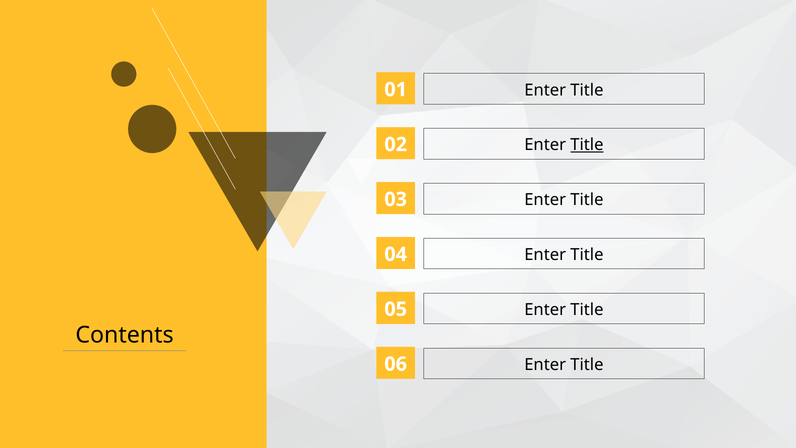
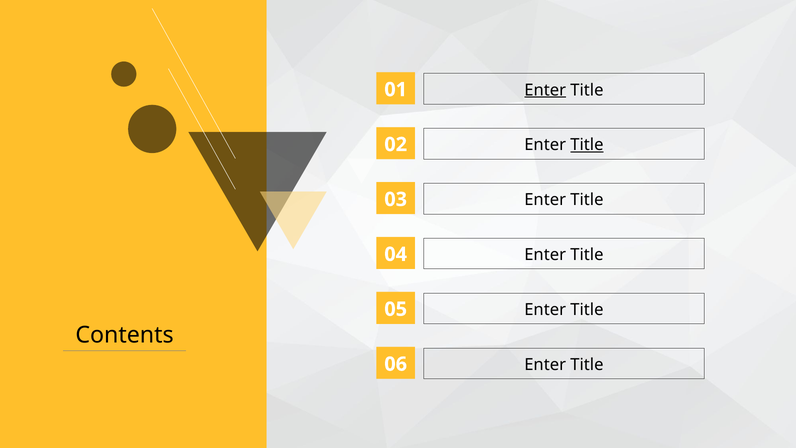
Enter at (545, 90) underline: none -> present
